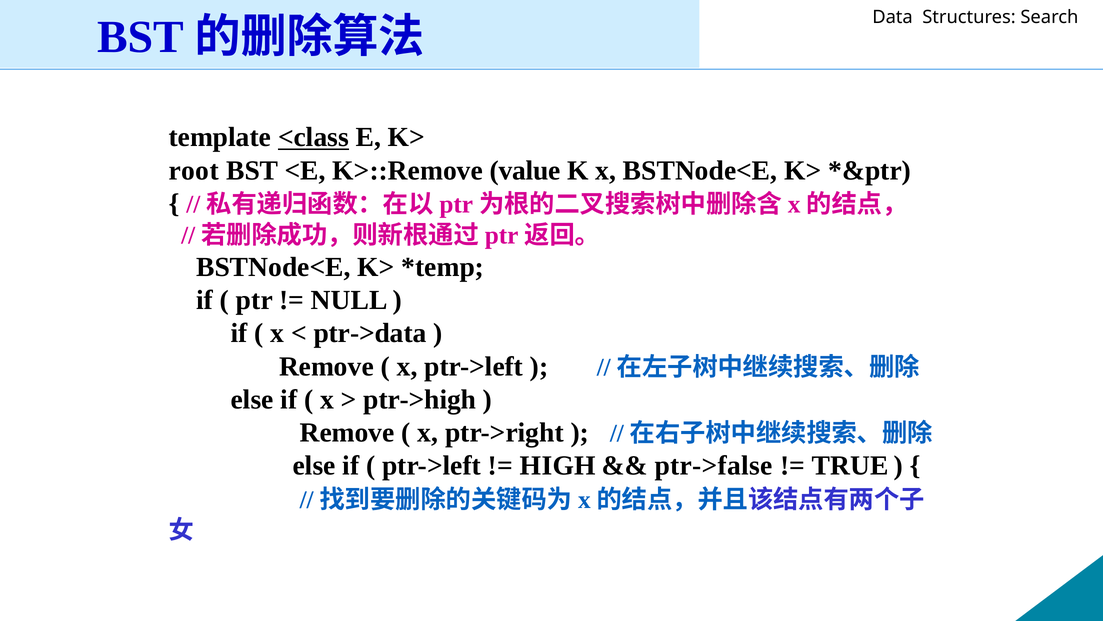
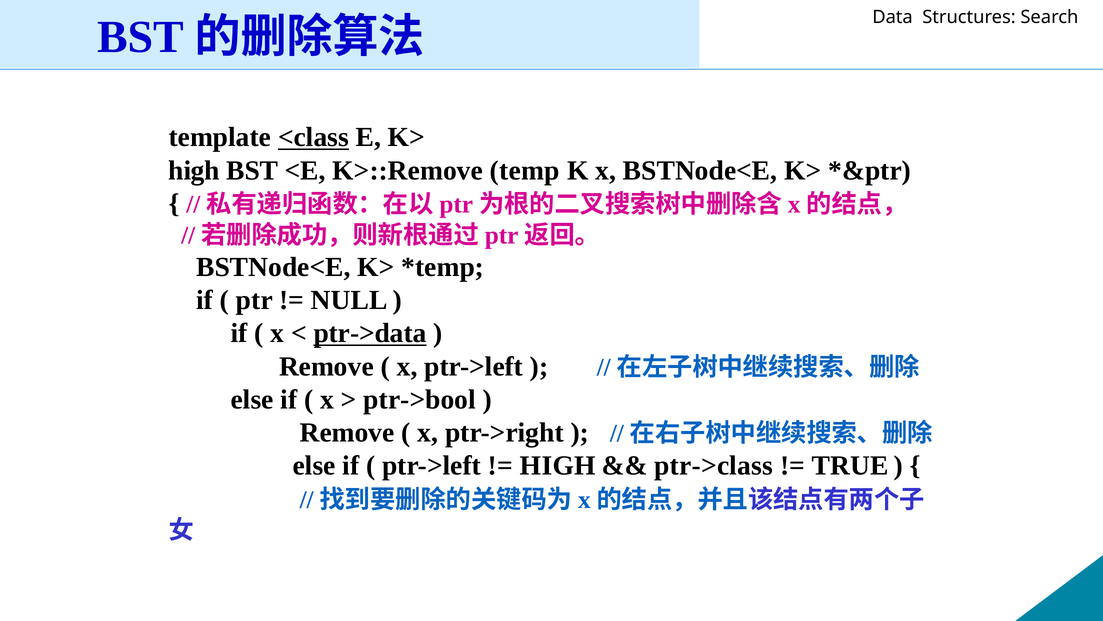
root at (194, 170): root -> high
value: value -> temp
ptr->data underline: none -> present
ptr->high: ptr->high -> ptr->bool
ptr->false: ptr->false -> ptr->class
